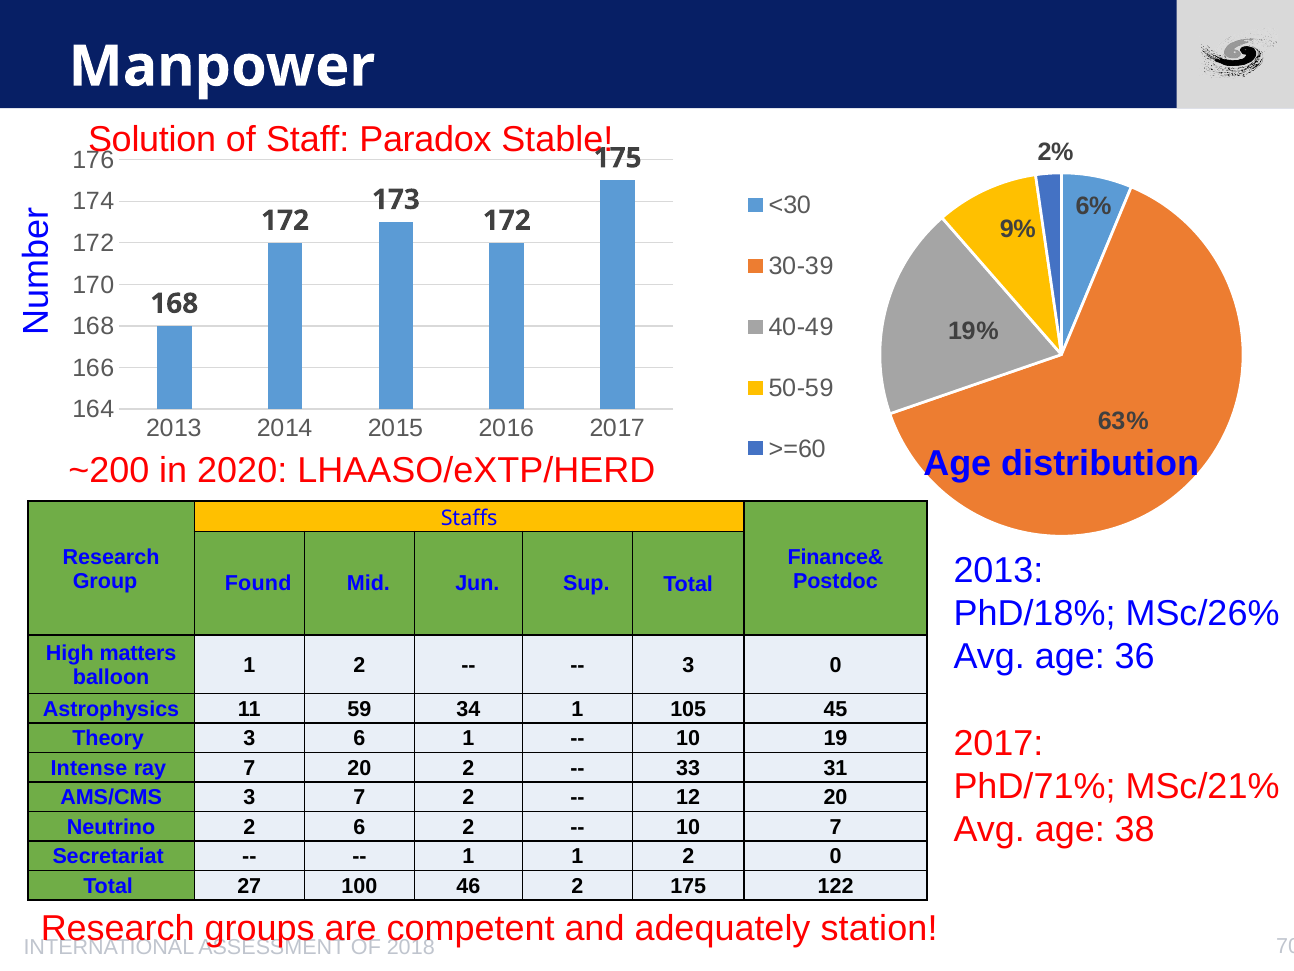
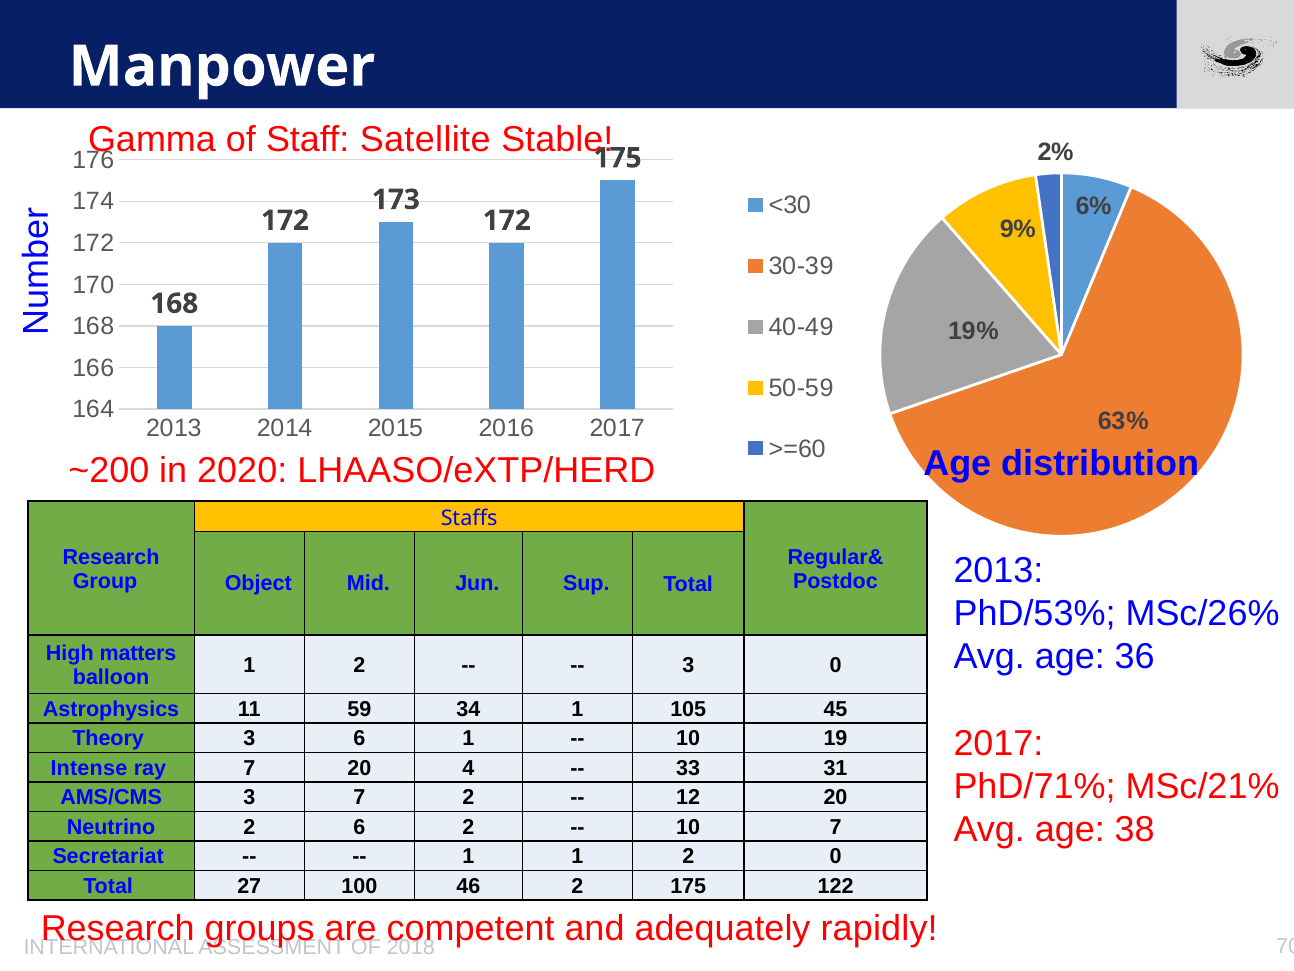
Solution: Solution -> Gamma
Paradox: Paradox -> Satellite
Finance&: Finance& -> Regular&
Found: Found -> Object
PhD/18%: PhD/18% -> PhD/53%
20 2: 2 -> 4
station: station -> rapidly
